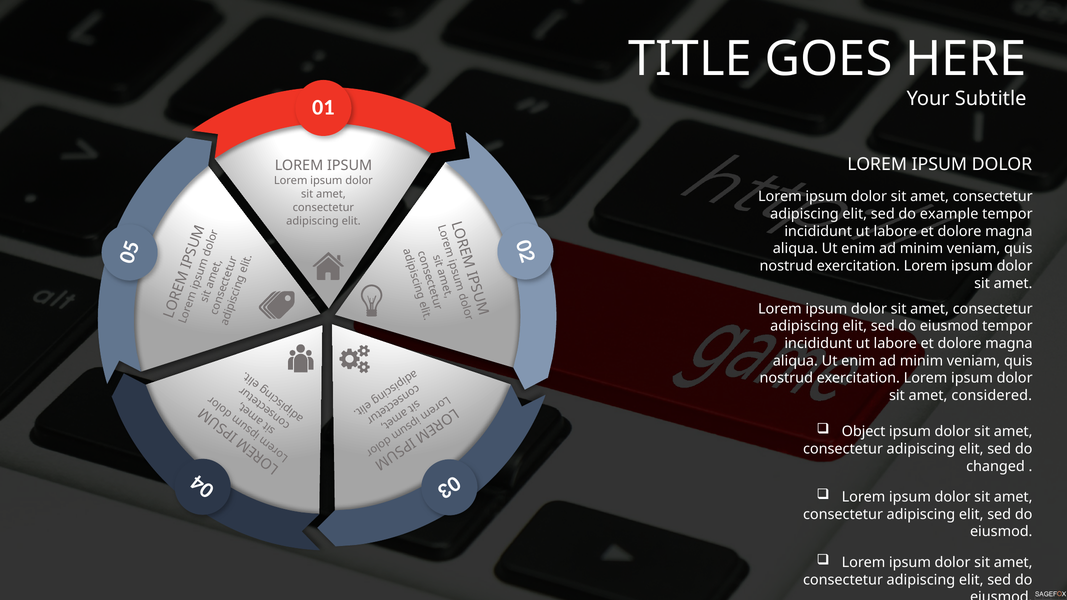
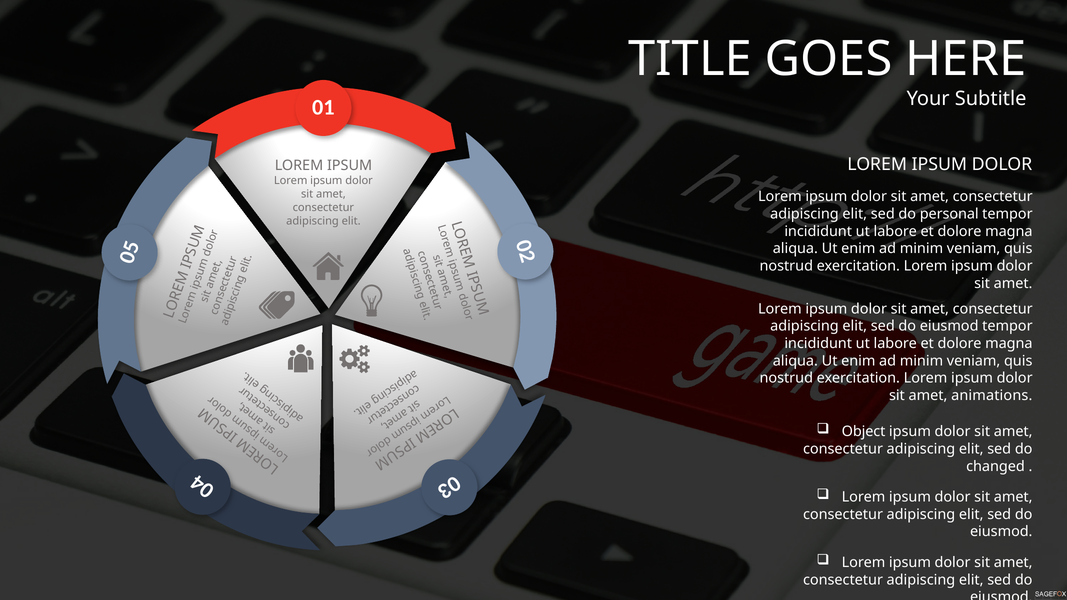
example: example -> personal
considered: considered -> animations
